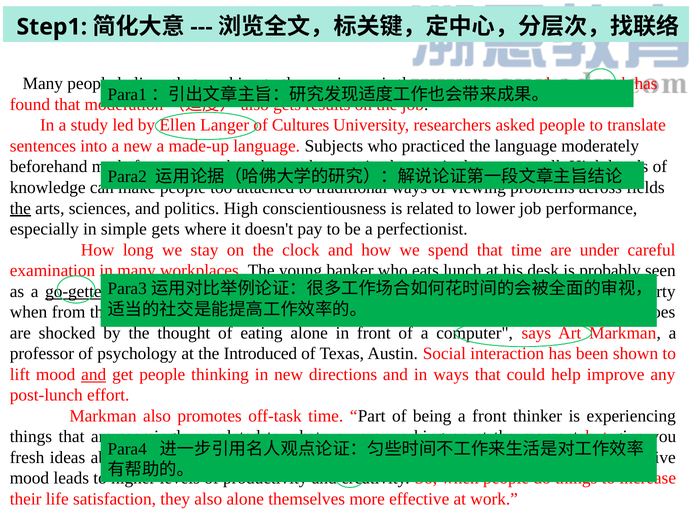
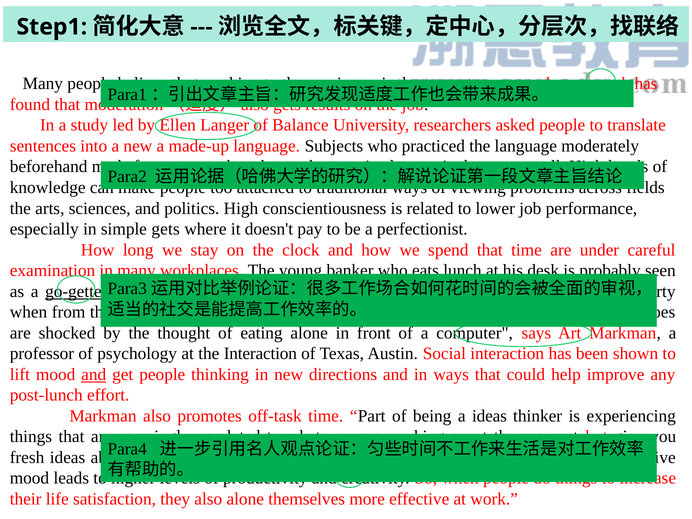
of Cultures: Cultures -> Balance
the at (20, 208) underline: present -> none
the Introduced: Introduced -> Interaction
a front: front -> ideas
